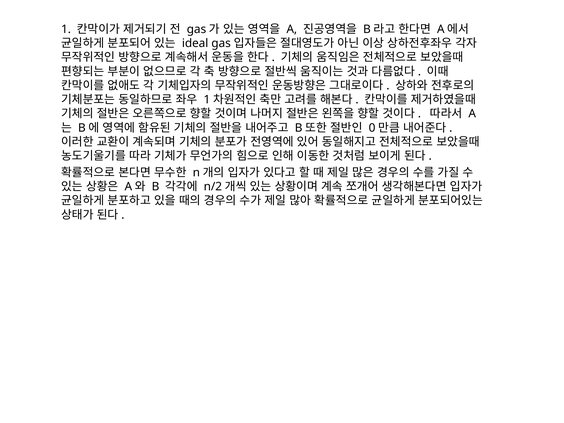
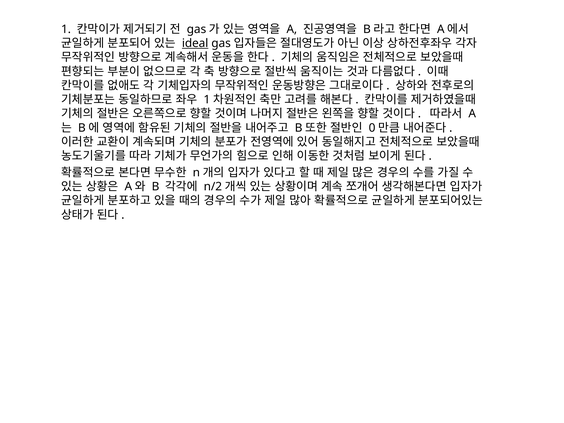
ideal underline: none -> present
